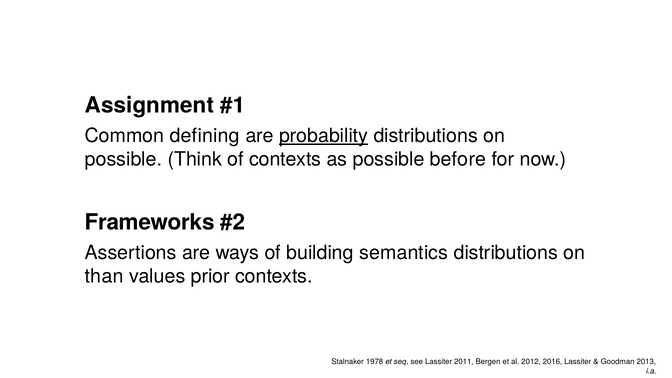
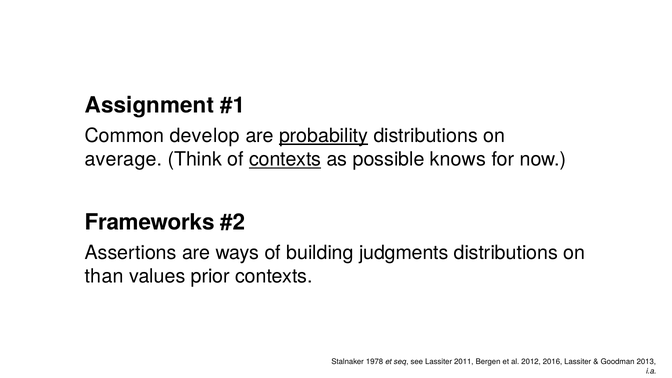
defining: defining -> develop
possible at (123, 159): possible -> average
contexts at (285, 159) underline: none -> present
before: before -> knows
semantics: semantics -> judgments
